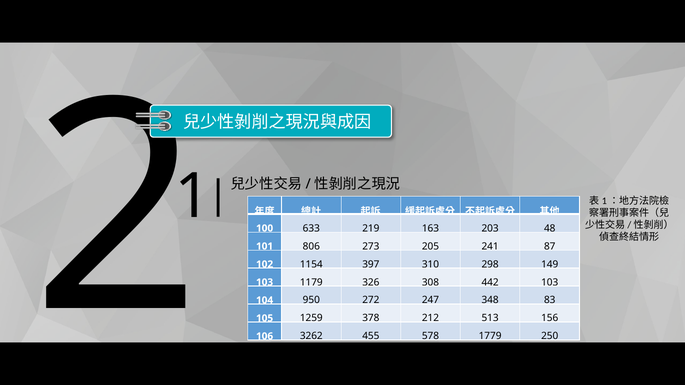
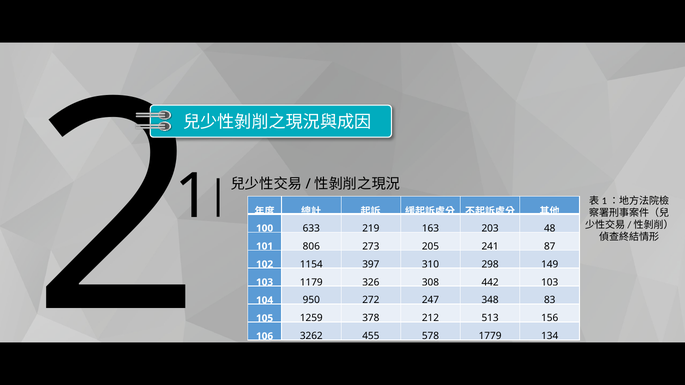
250: 250 -> 134
